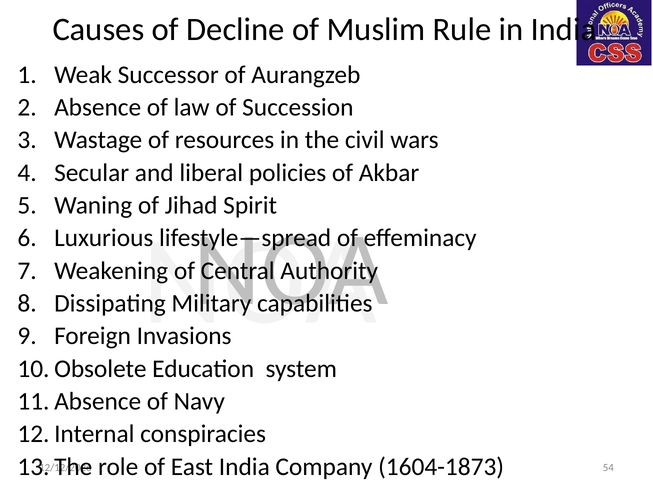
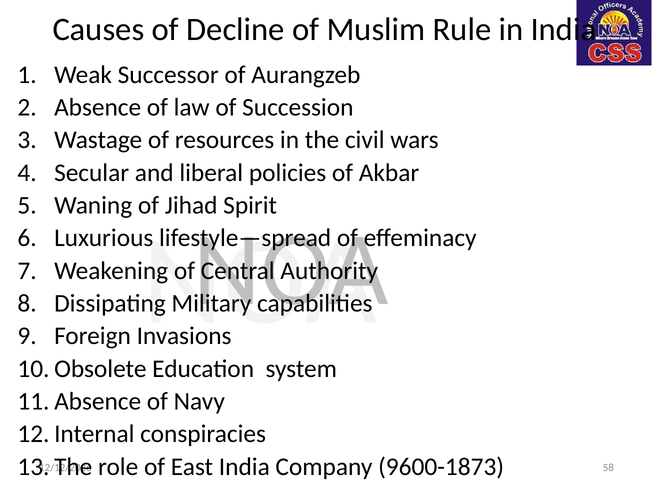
1604-1873: 1604-1873 -> 9600-1873
54: 54 -> 58
